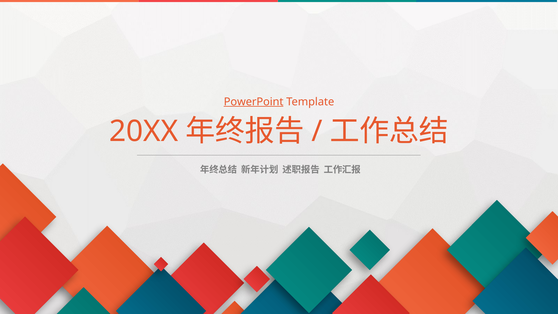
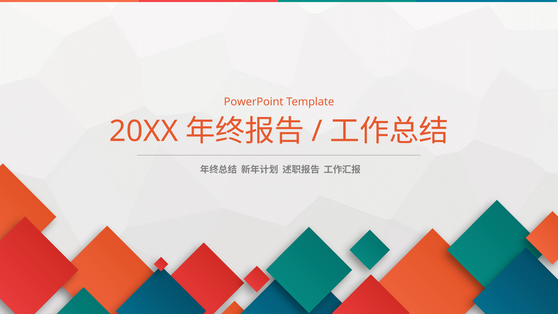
PowerPoint underline: present -> none
